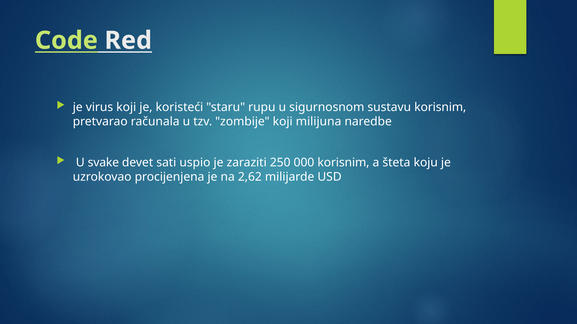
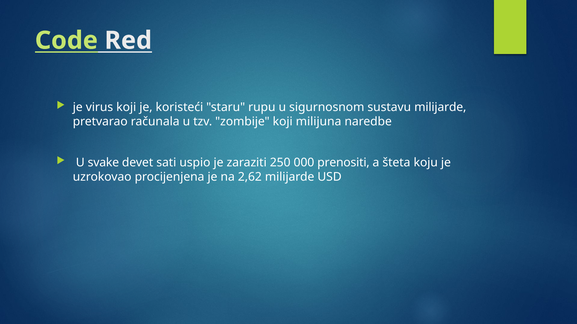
sustavu korisnim: korisnim -> milijarde
000 korisnim: korisnim -> prenositi
